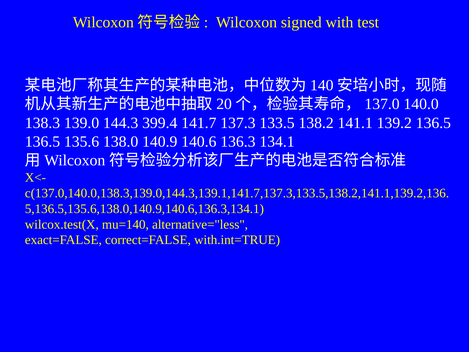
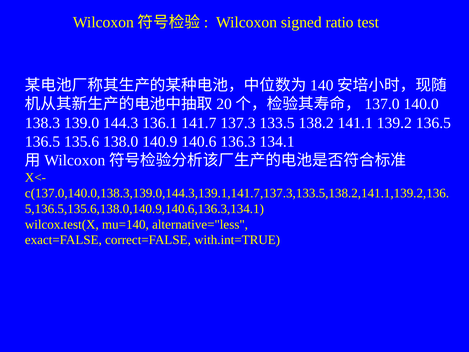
with: with -> ratio
399.4: 399.4 -> 136.1
